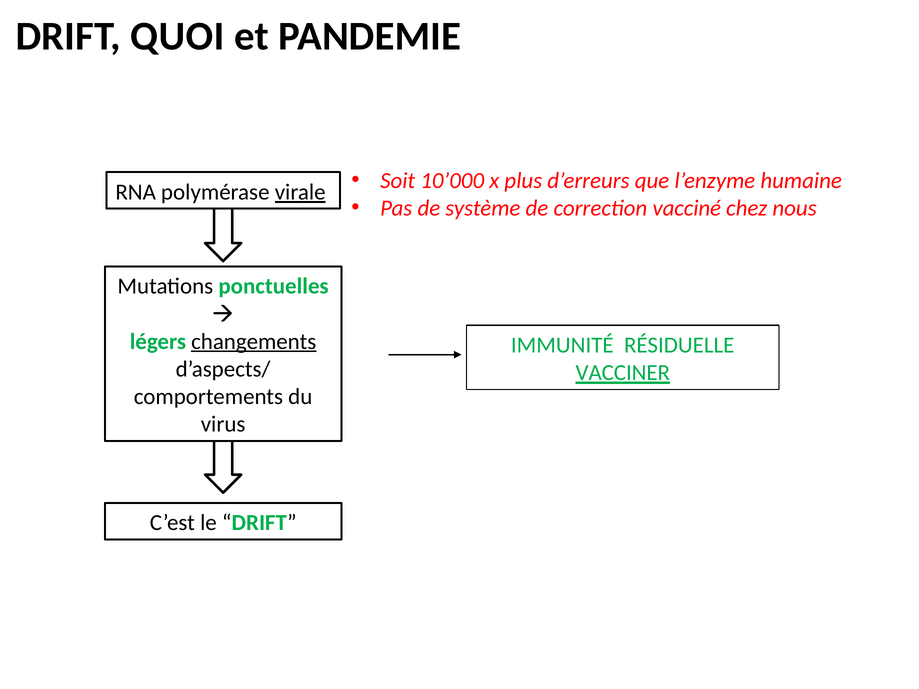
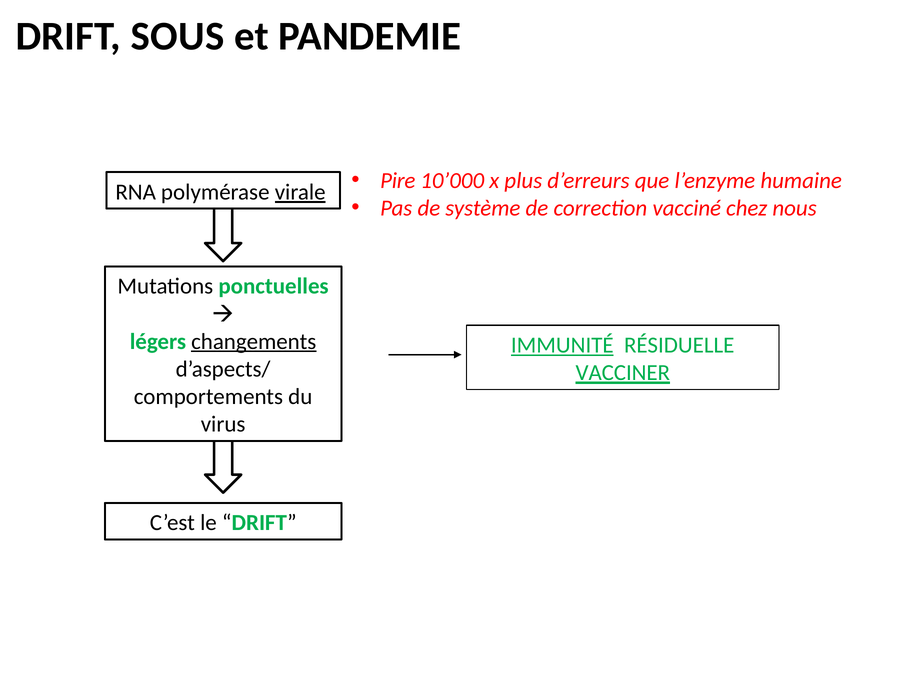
QUOI: QUOI -> SOUS
Soit: Soit -> Pire
IMMUNITÉ underline: none -> present
